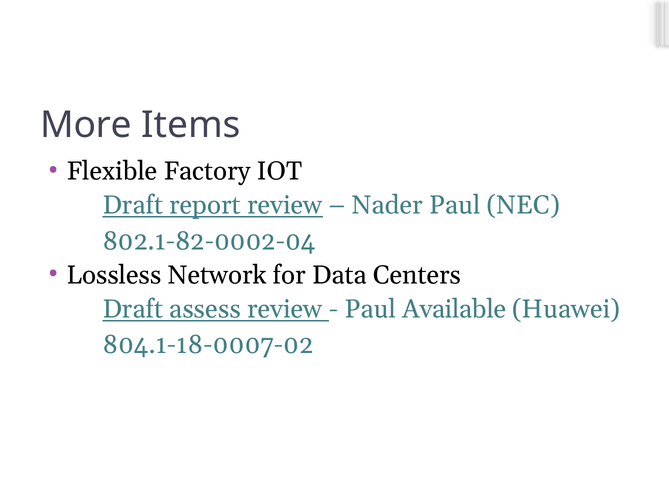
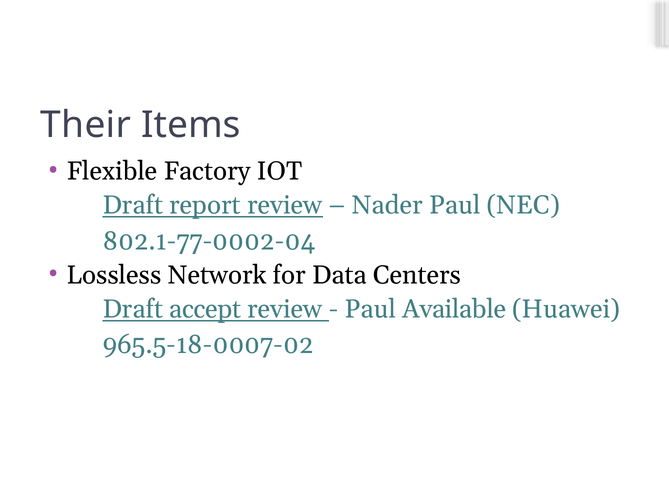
More: More -> Their
802.1-82-0002-04: 802.1-82-0002-04 -> 802.1-77-0002-04
assess: assess -> accept
804.1-18-0007-02: 804.1-18-0007-02 -> 965.5-18-0007-02
